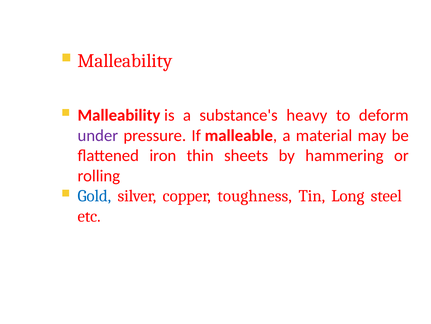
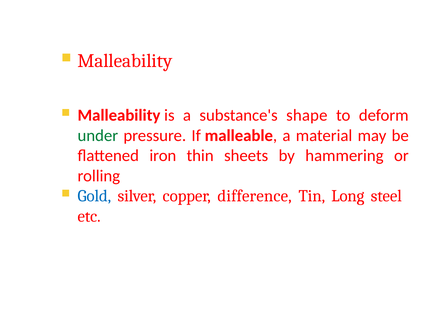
heavy: heavy -> shape
under colour: purple -> green
toughness: toughness -> difference
